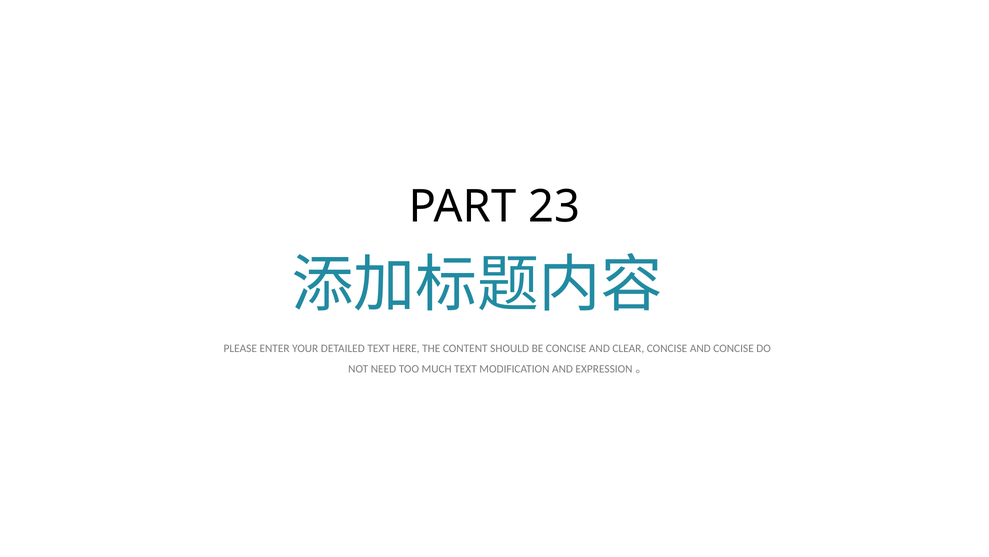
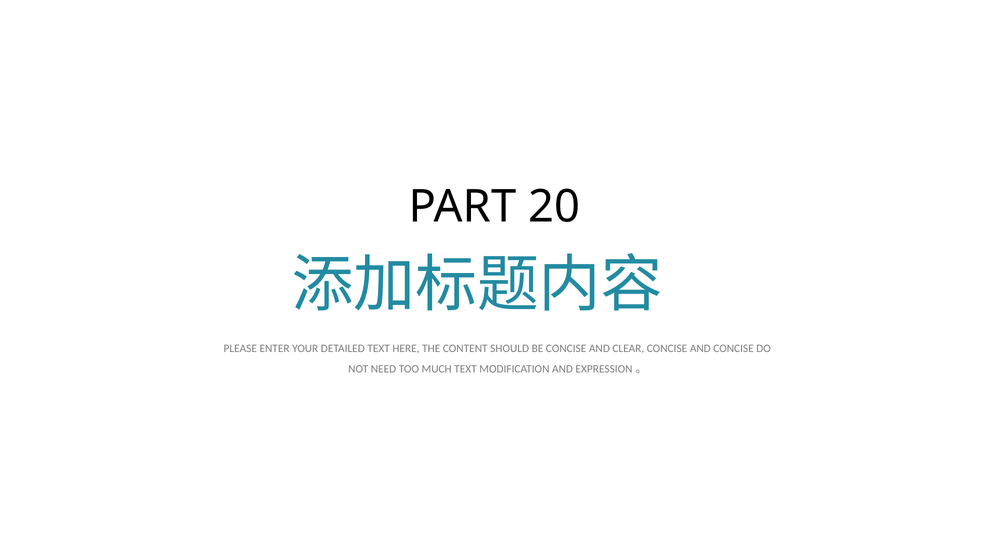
23: 23 -> 20
